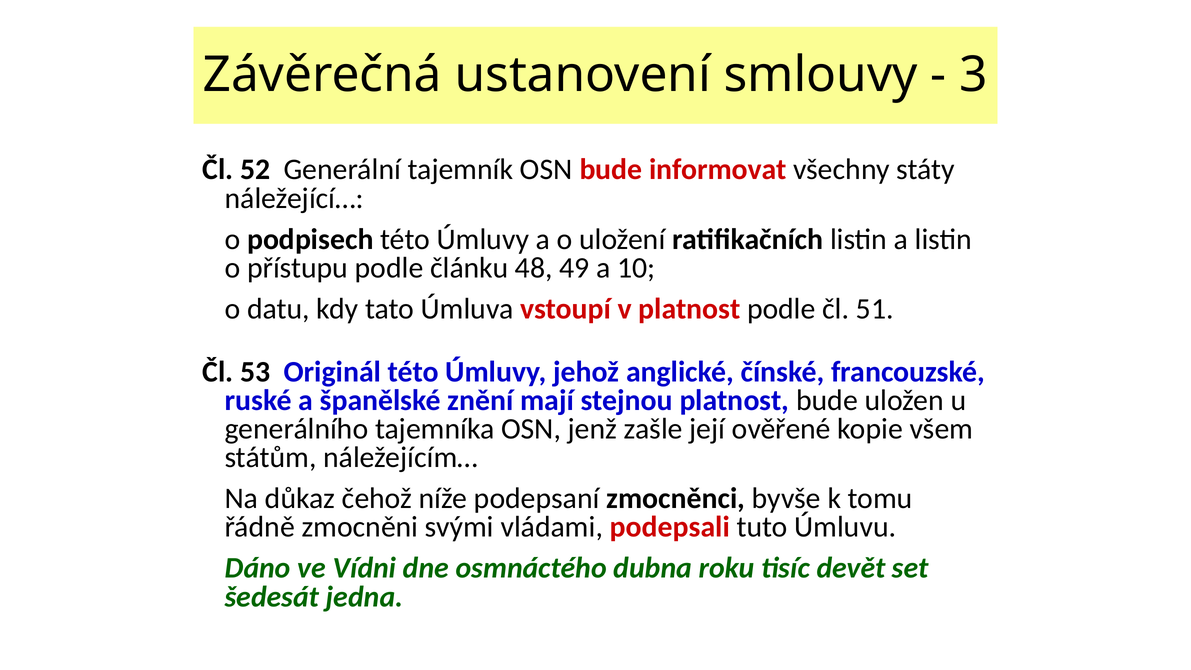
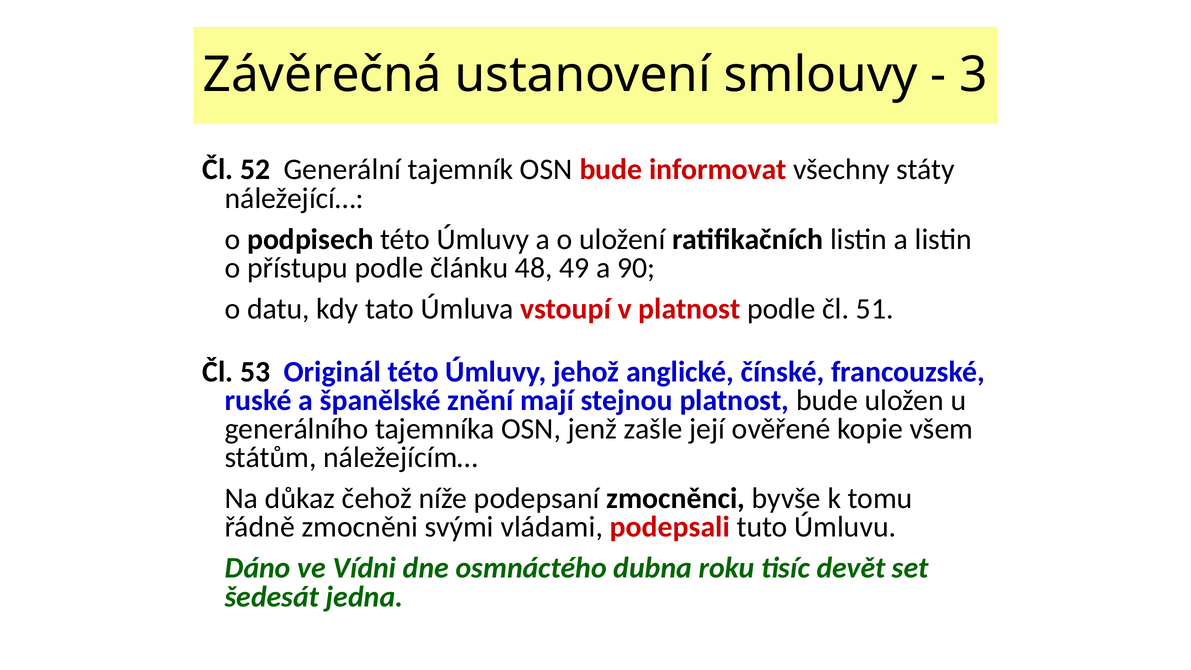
10: 10 -> 90
